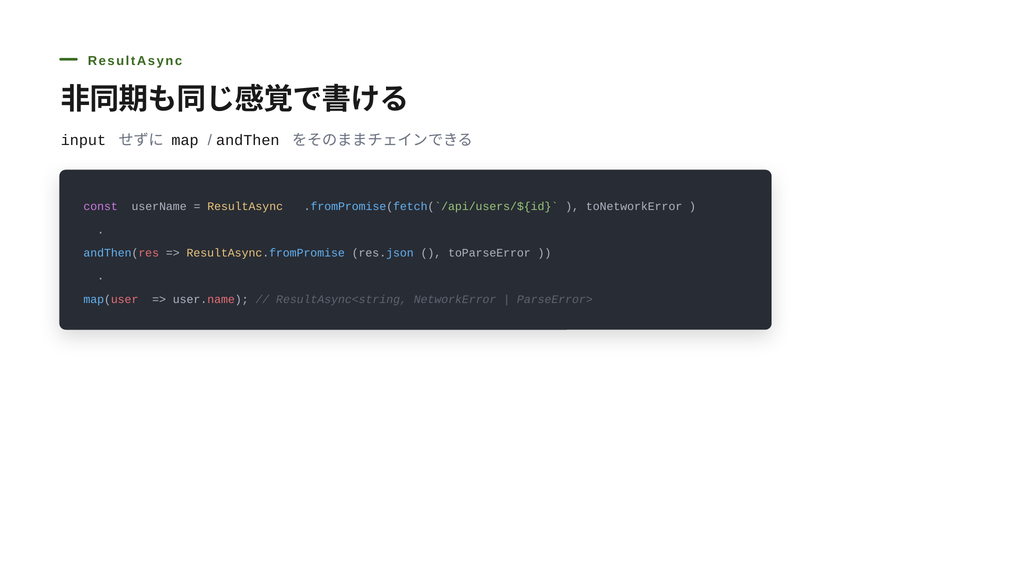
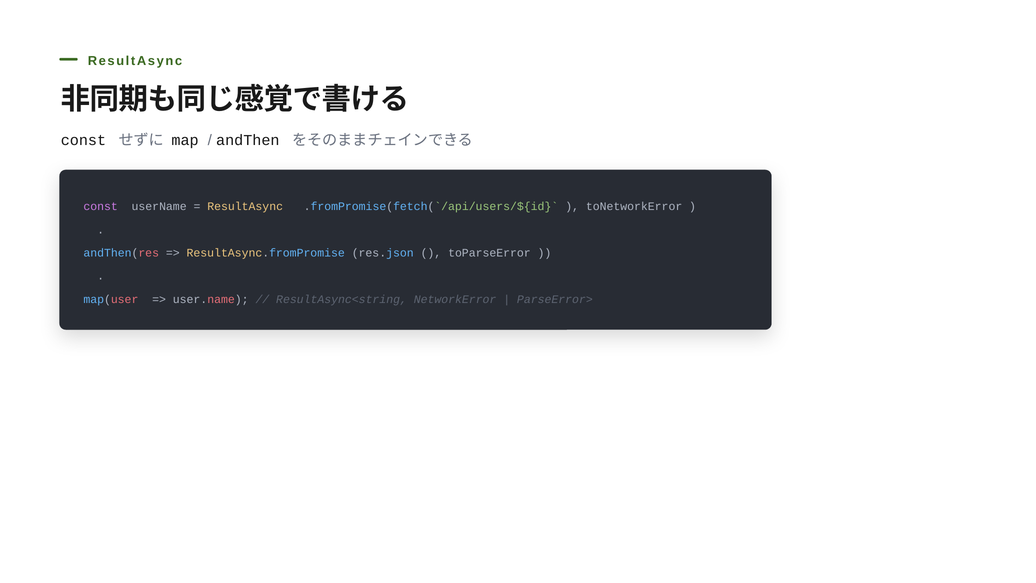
input at (83, 140): input -> const
